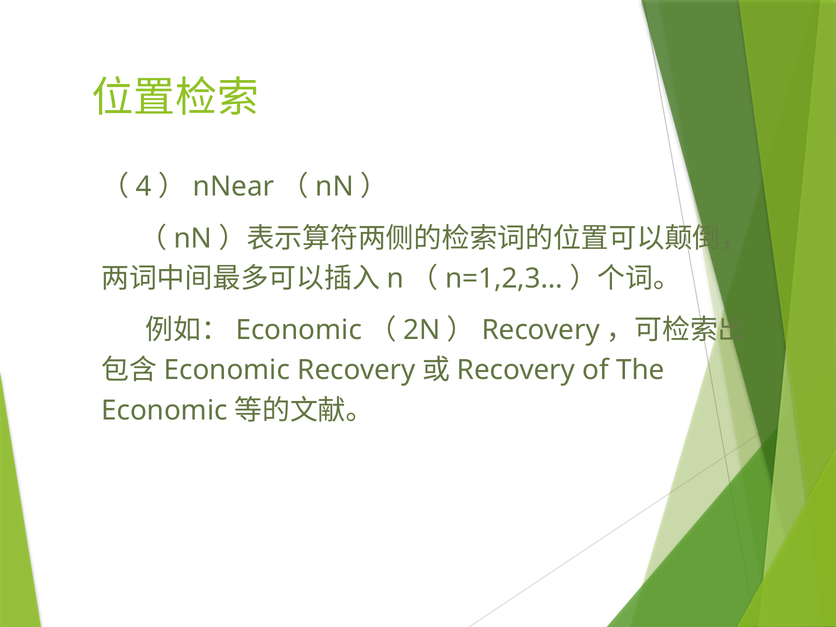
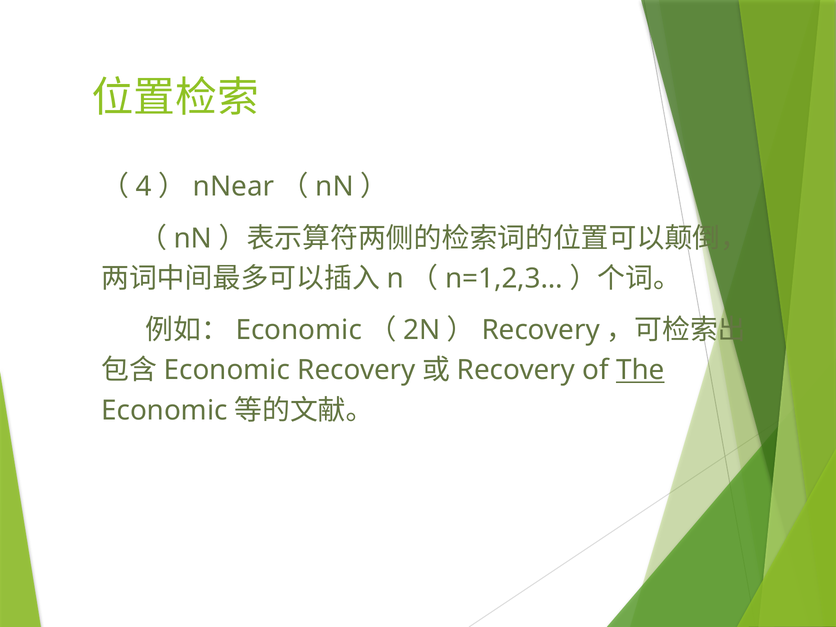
The underline: none -> present
